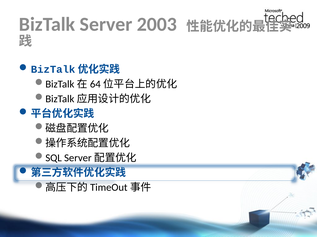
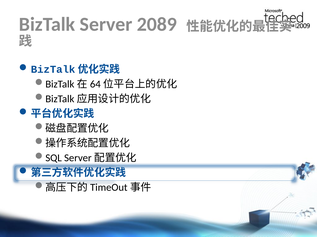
2003: 2003 -> 2089
